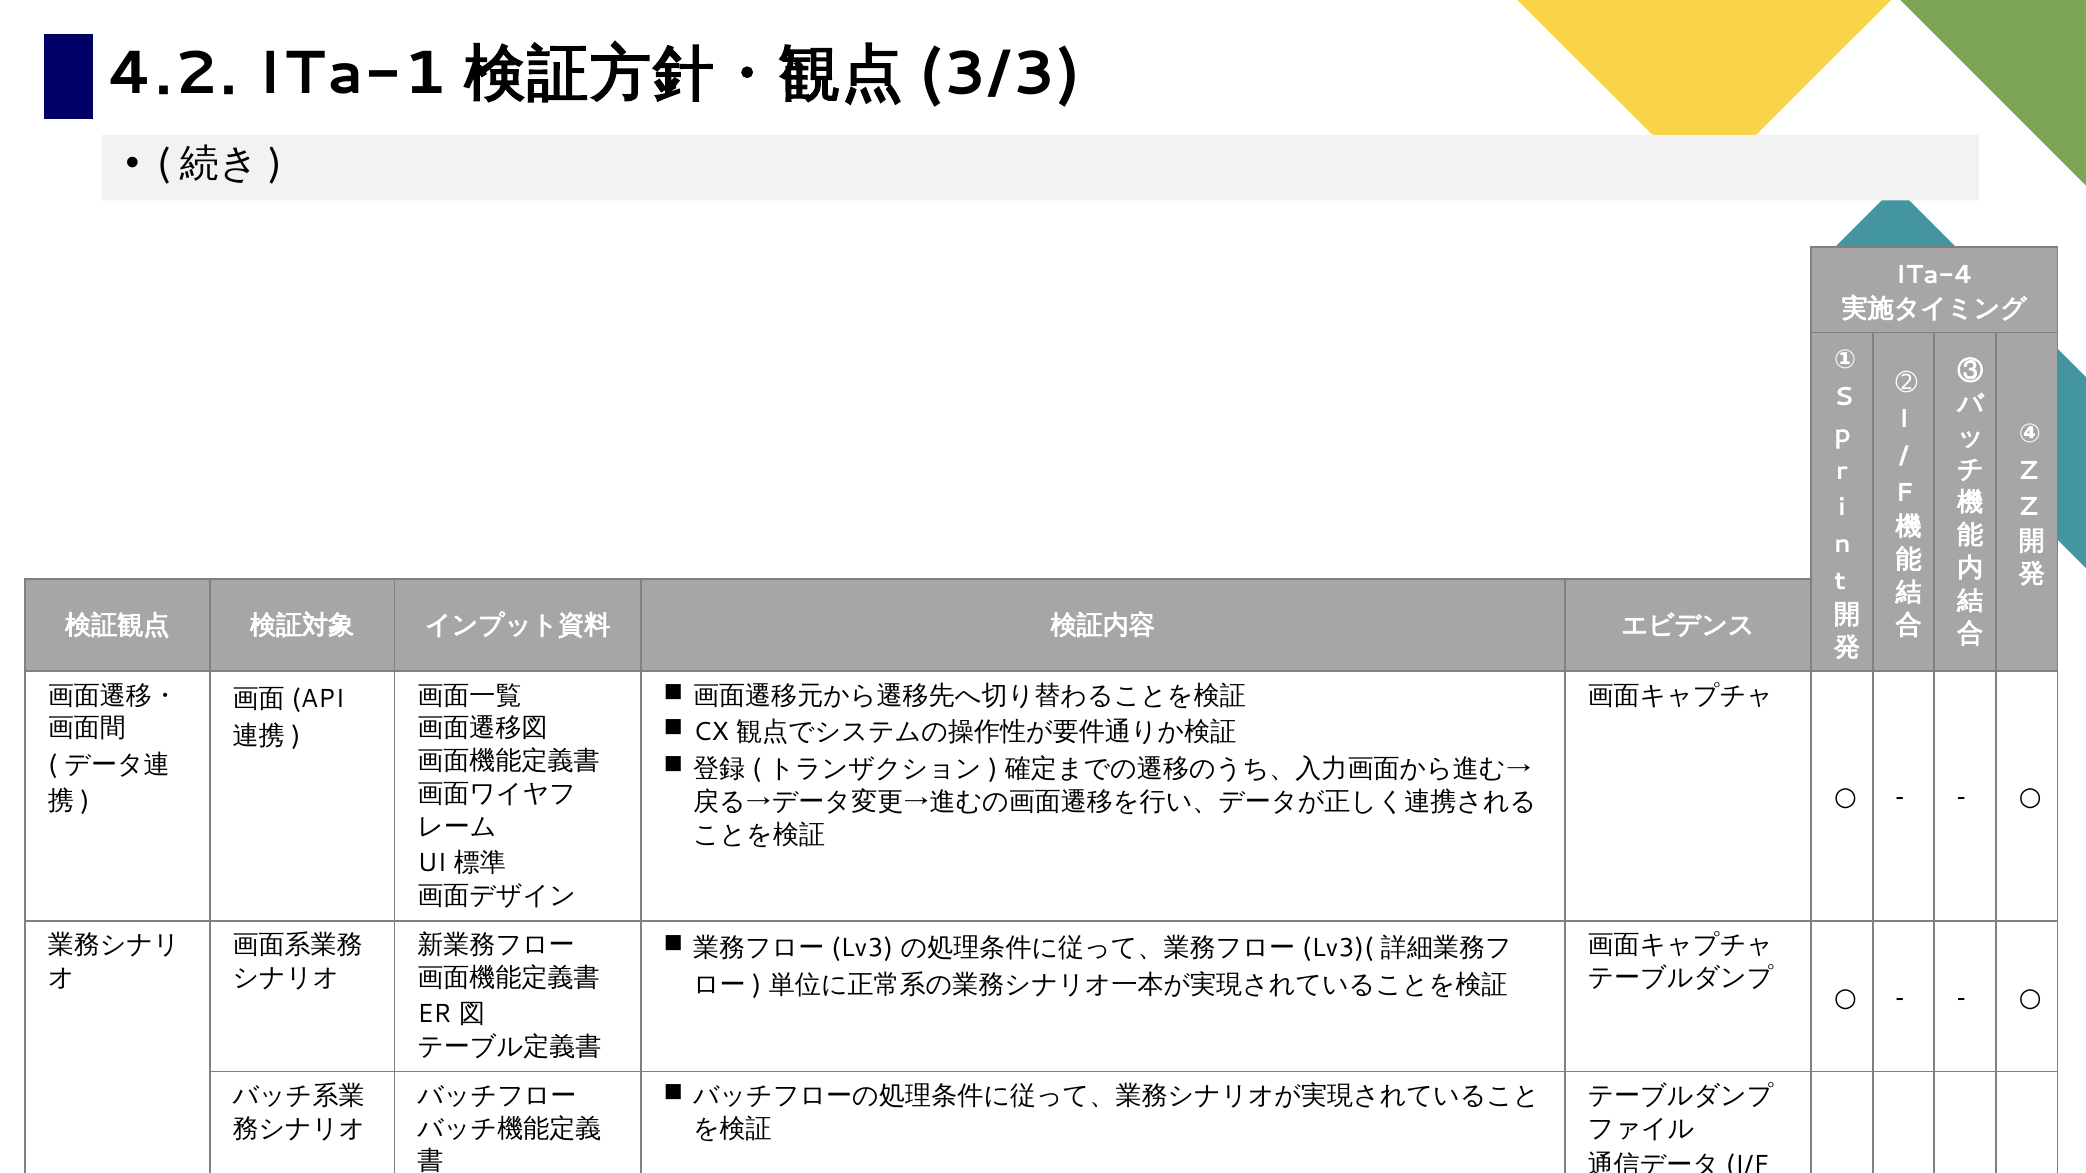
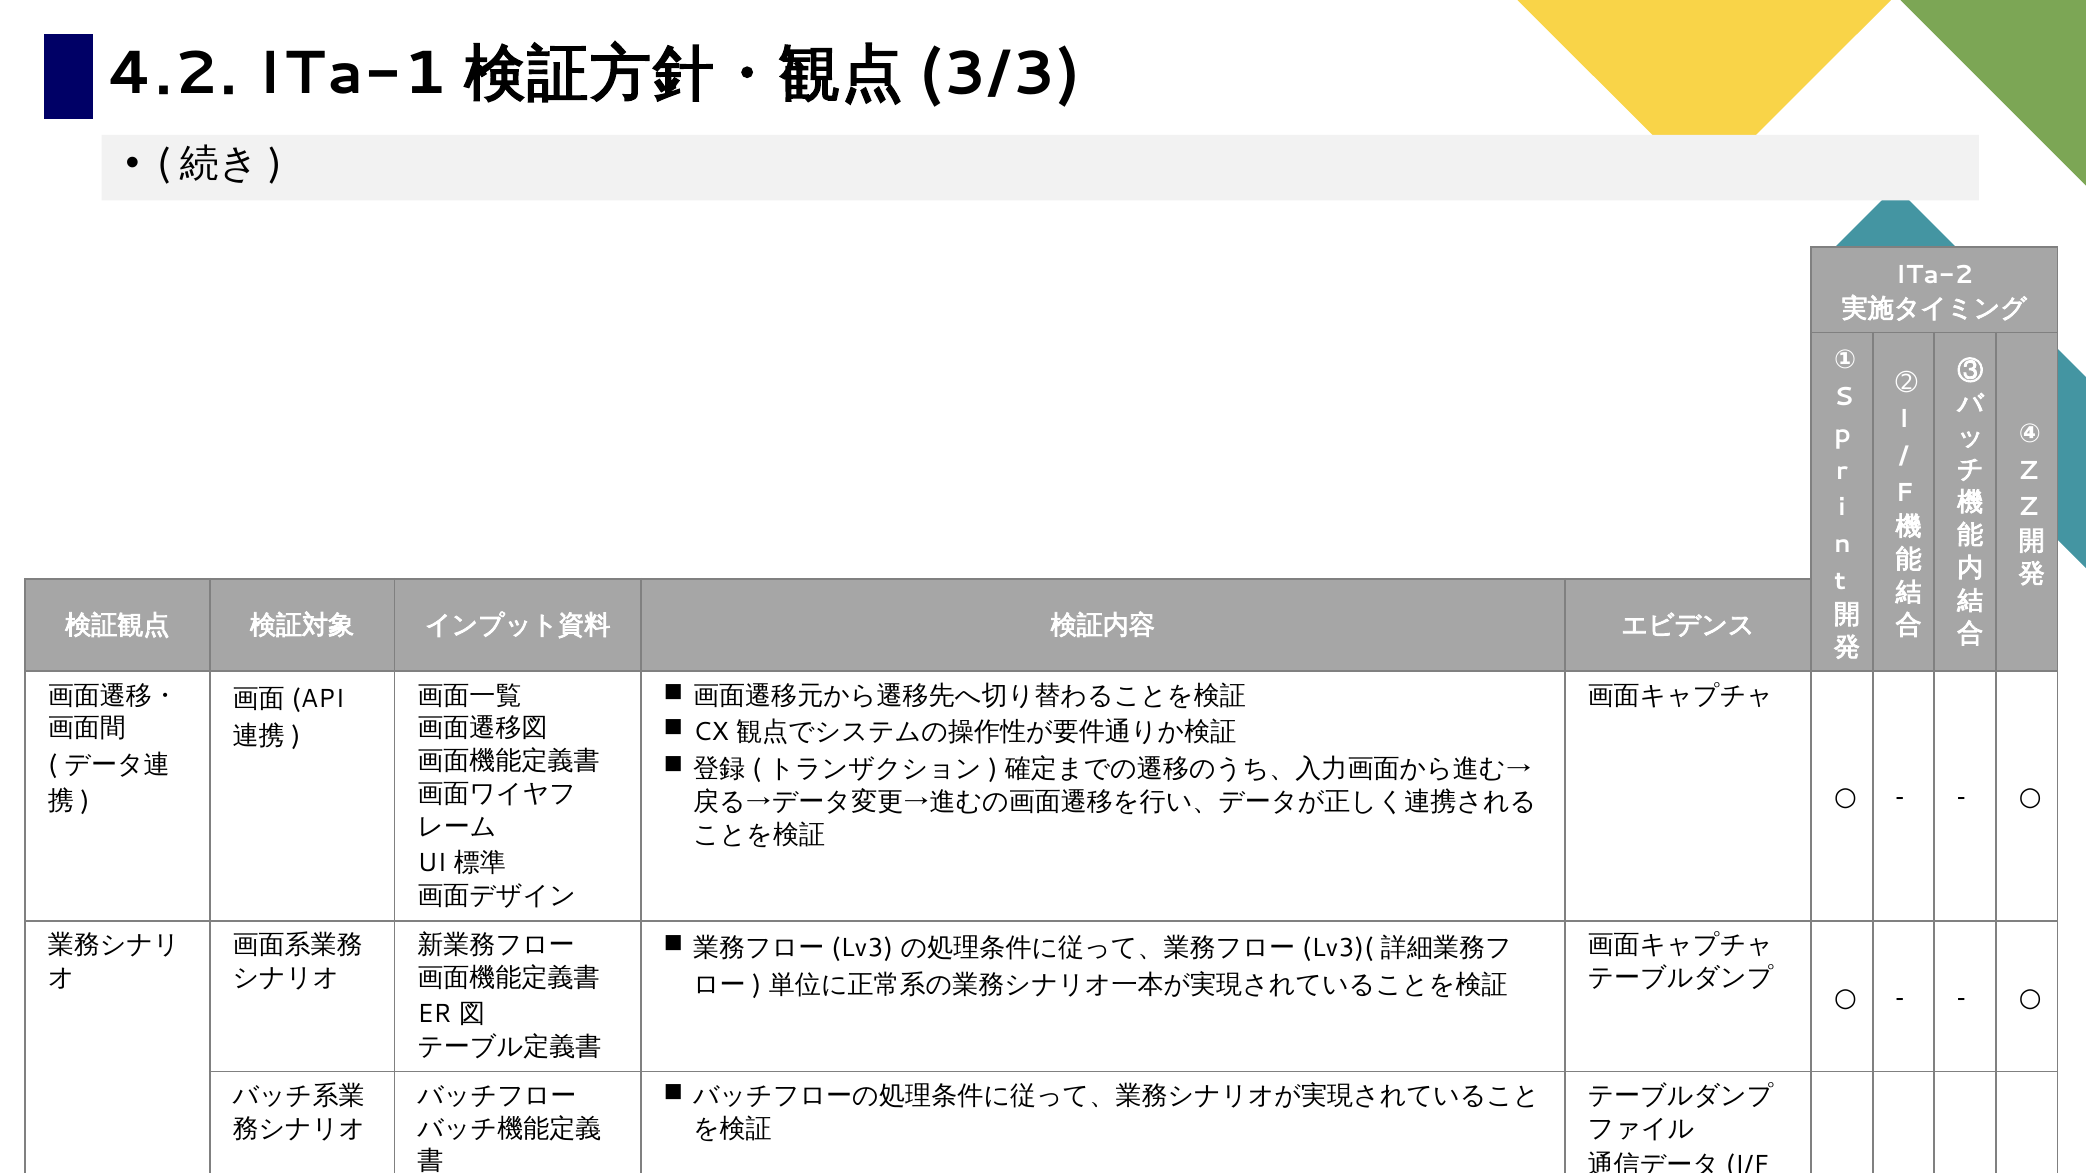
ITa-4: ITa-4 -> ITa-2
